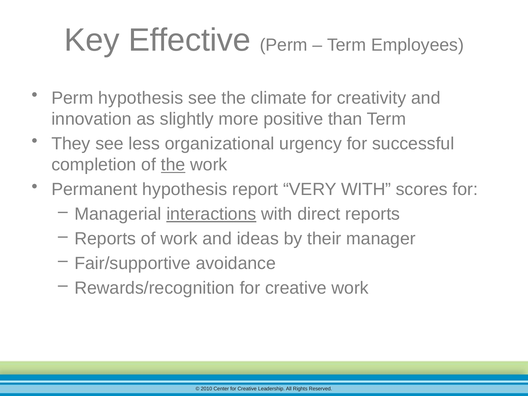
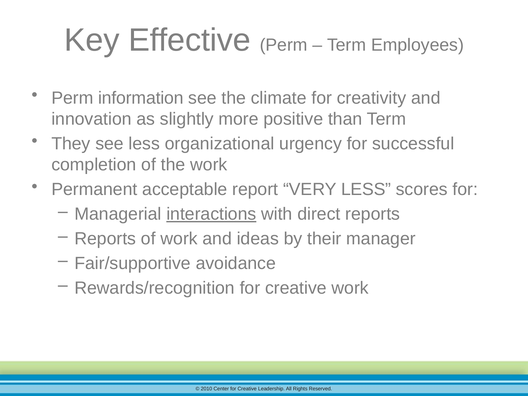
Perm hypothesis: hypothesis -> information
the at (173, 165) underline: present -> none
Permanent hypothesis: hypothesis -> acceptable
VERY WITH: WITH -> LESS
